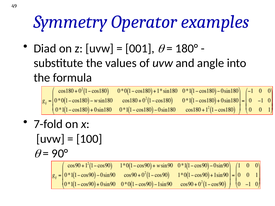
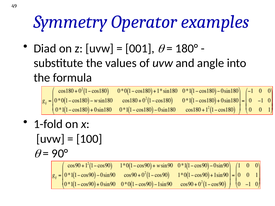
7-fold: 7-fold -> 1-fold
